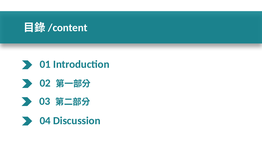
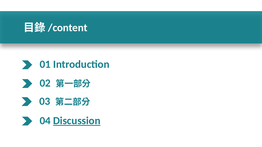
Discussion underline: none -> present
